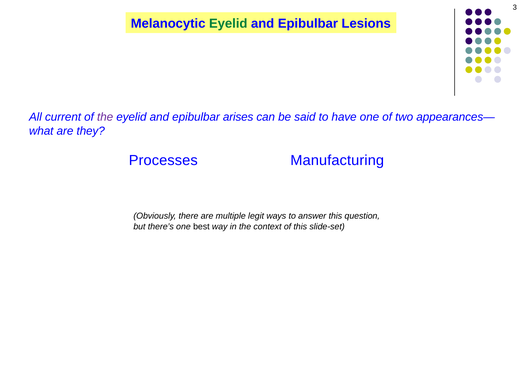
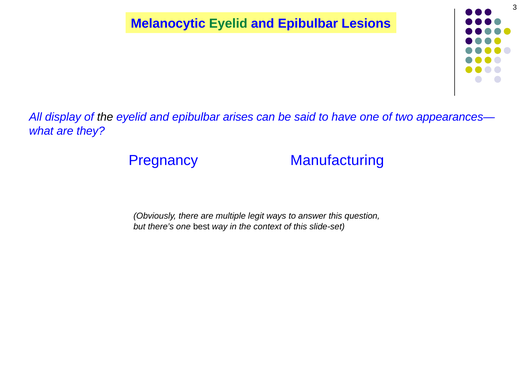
current: current -> display
the at (105, 117) colour: purple -> black
Processes: Processes -> Pregnancy
